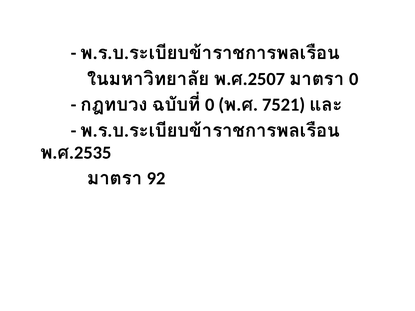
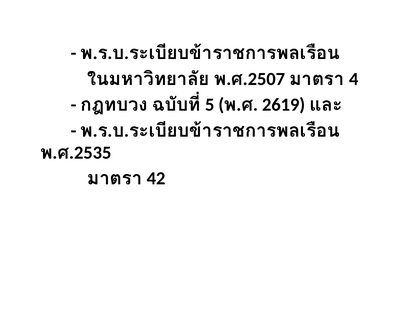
0 at (354, 79): 0 -> 4
0 at (210, 105): 0 -> 5
7521: 7521 -> 2619
92: 92 -> 42
